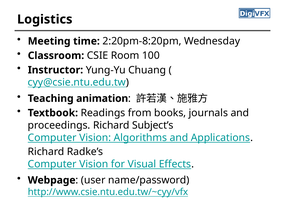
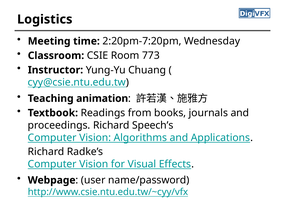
2:20pm-8:20pm: 2:20pm-8:20pm -> 2:20pm-7:20pm
100: 100 -> 773
Subject’s: Subject’s -> Speech’s
